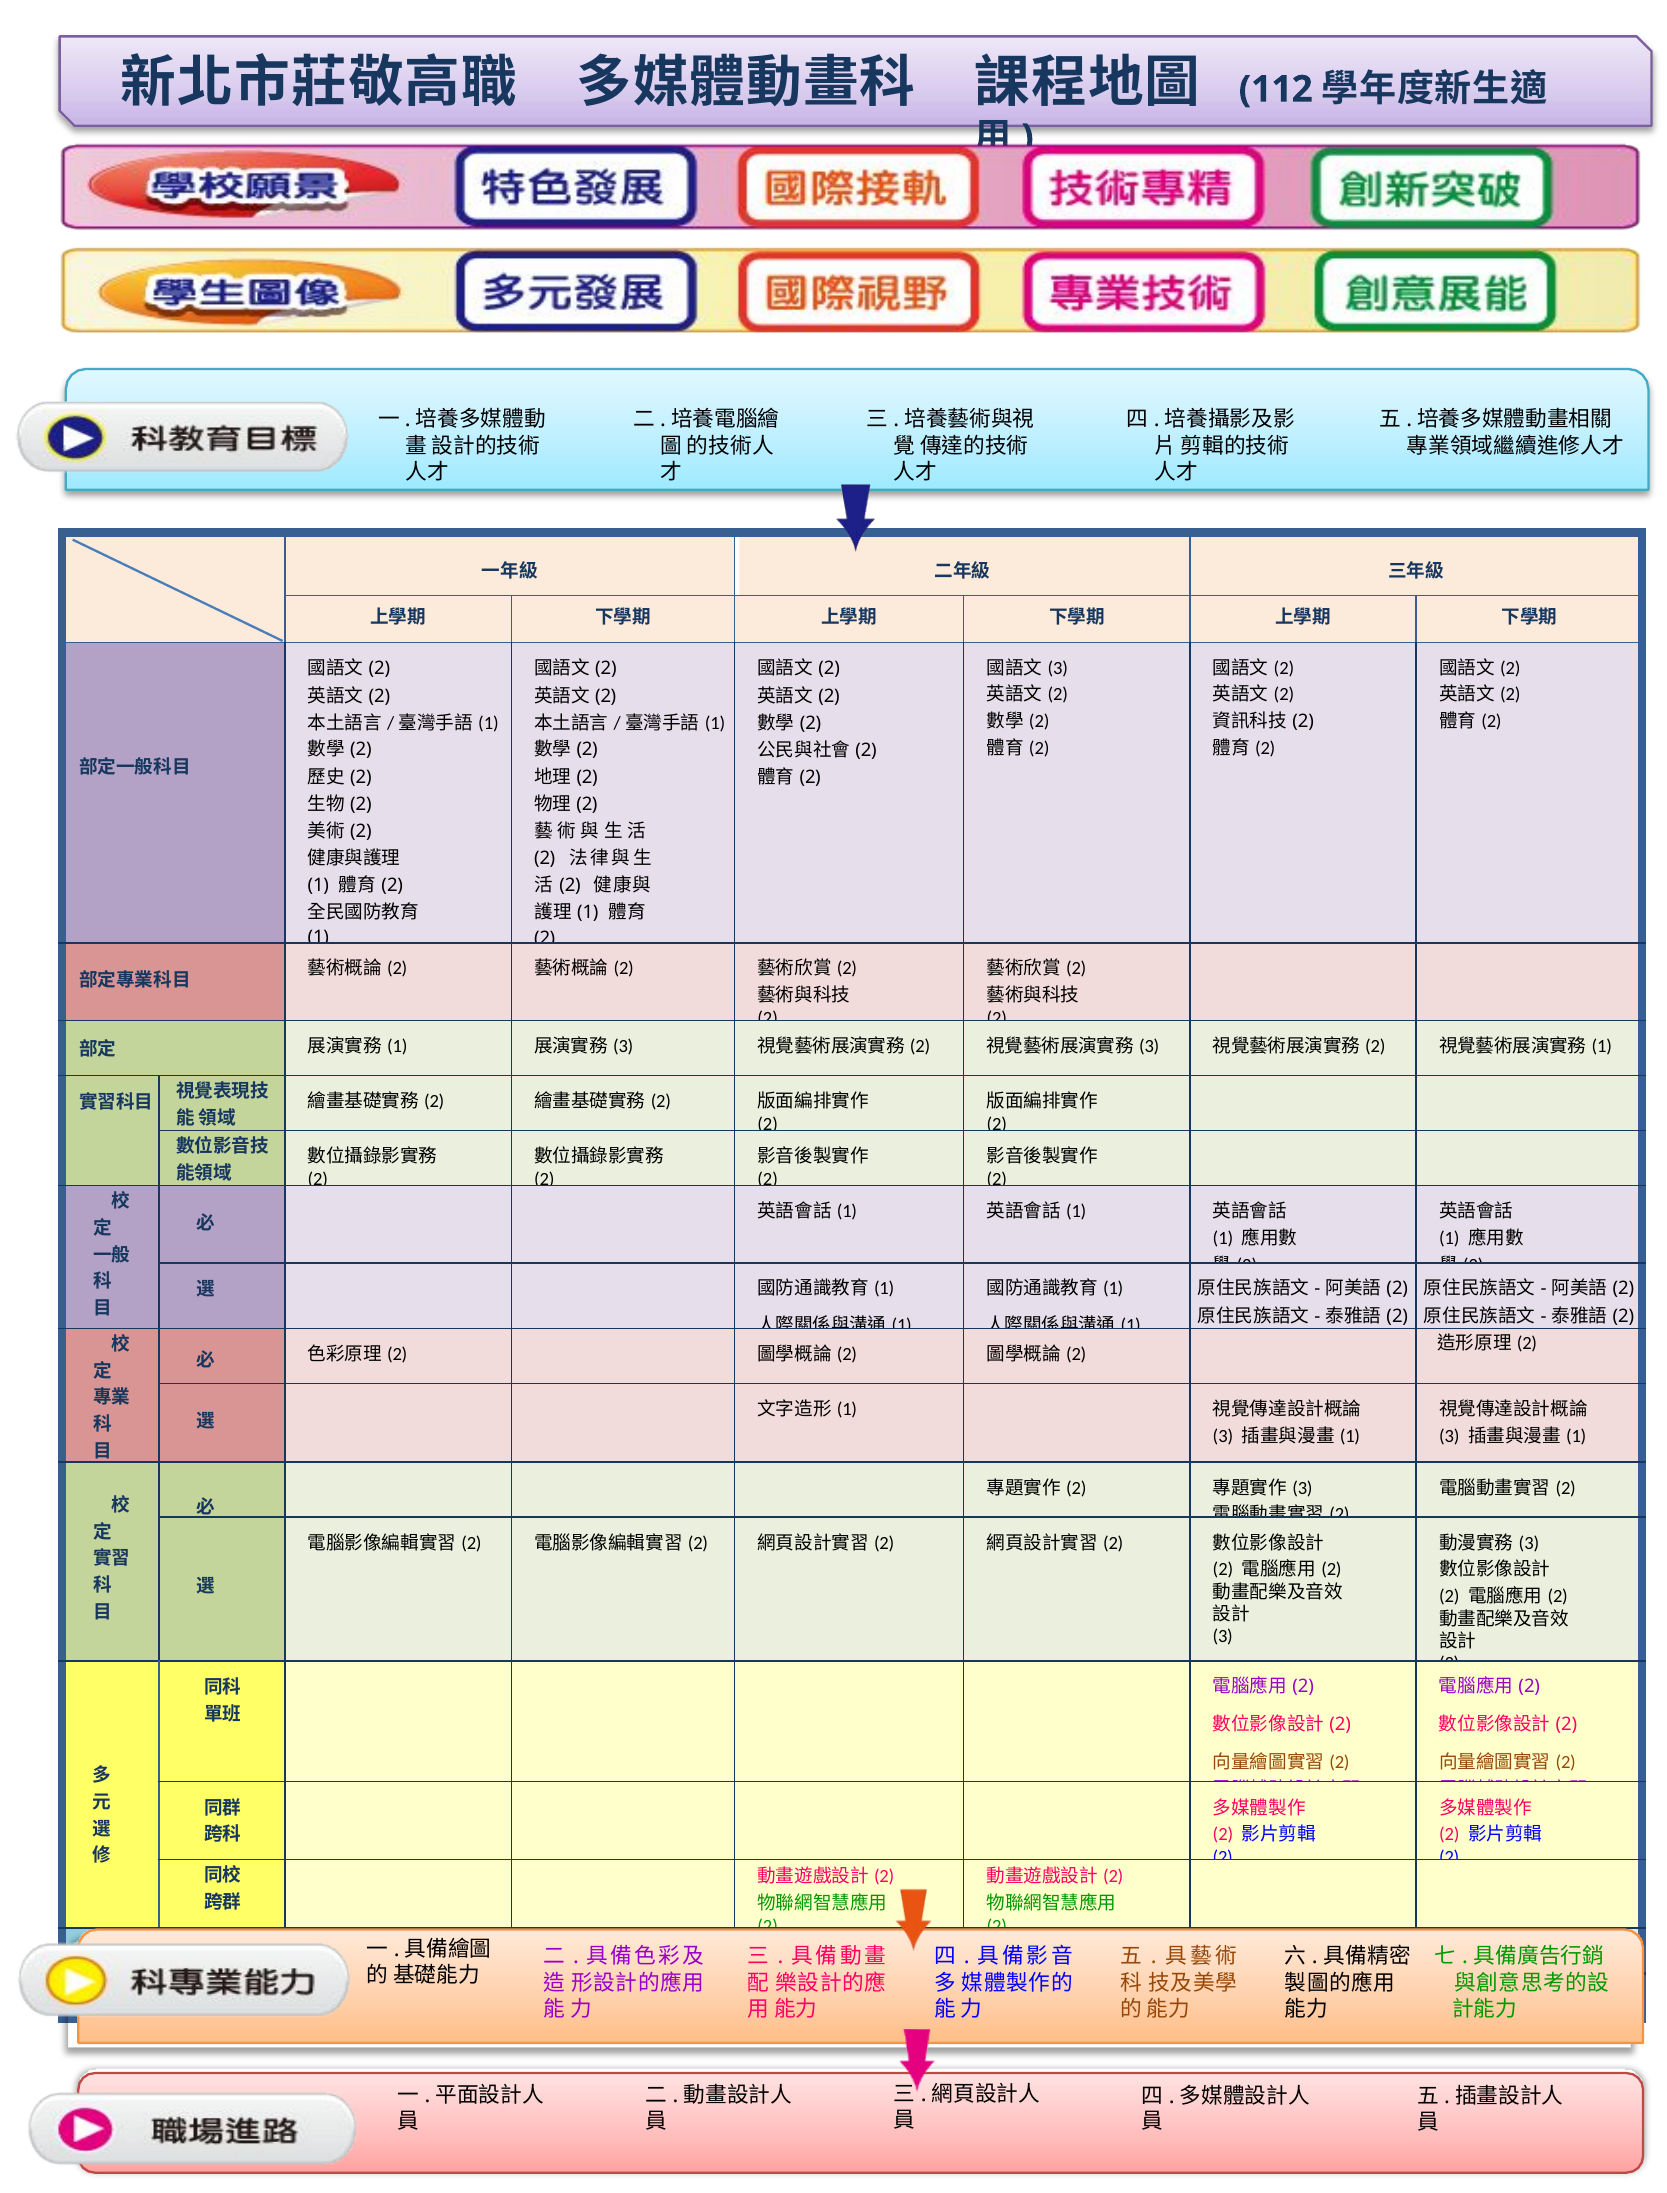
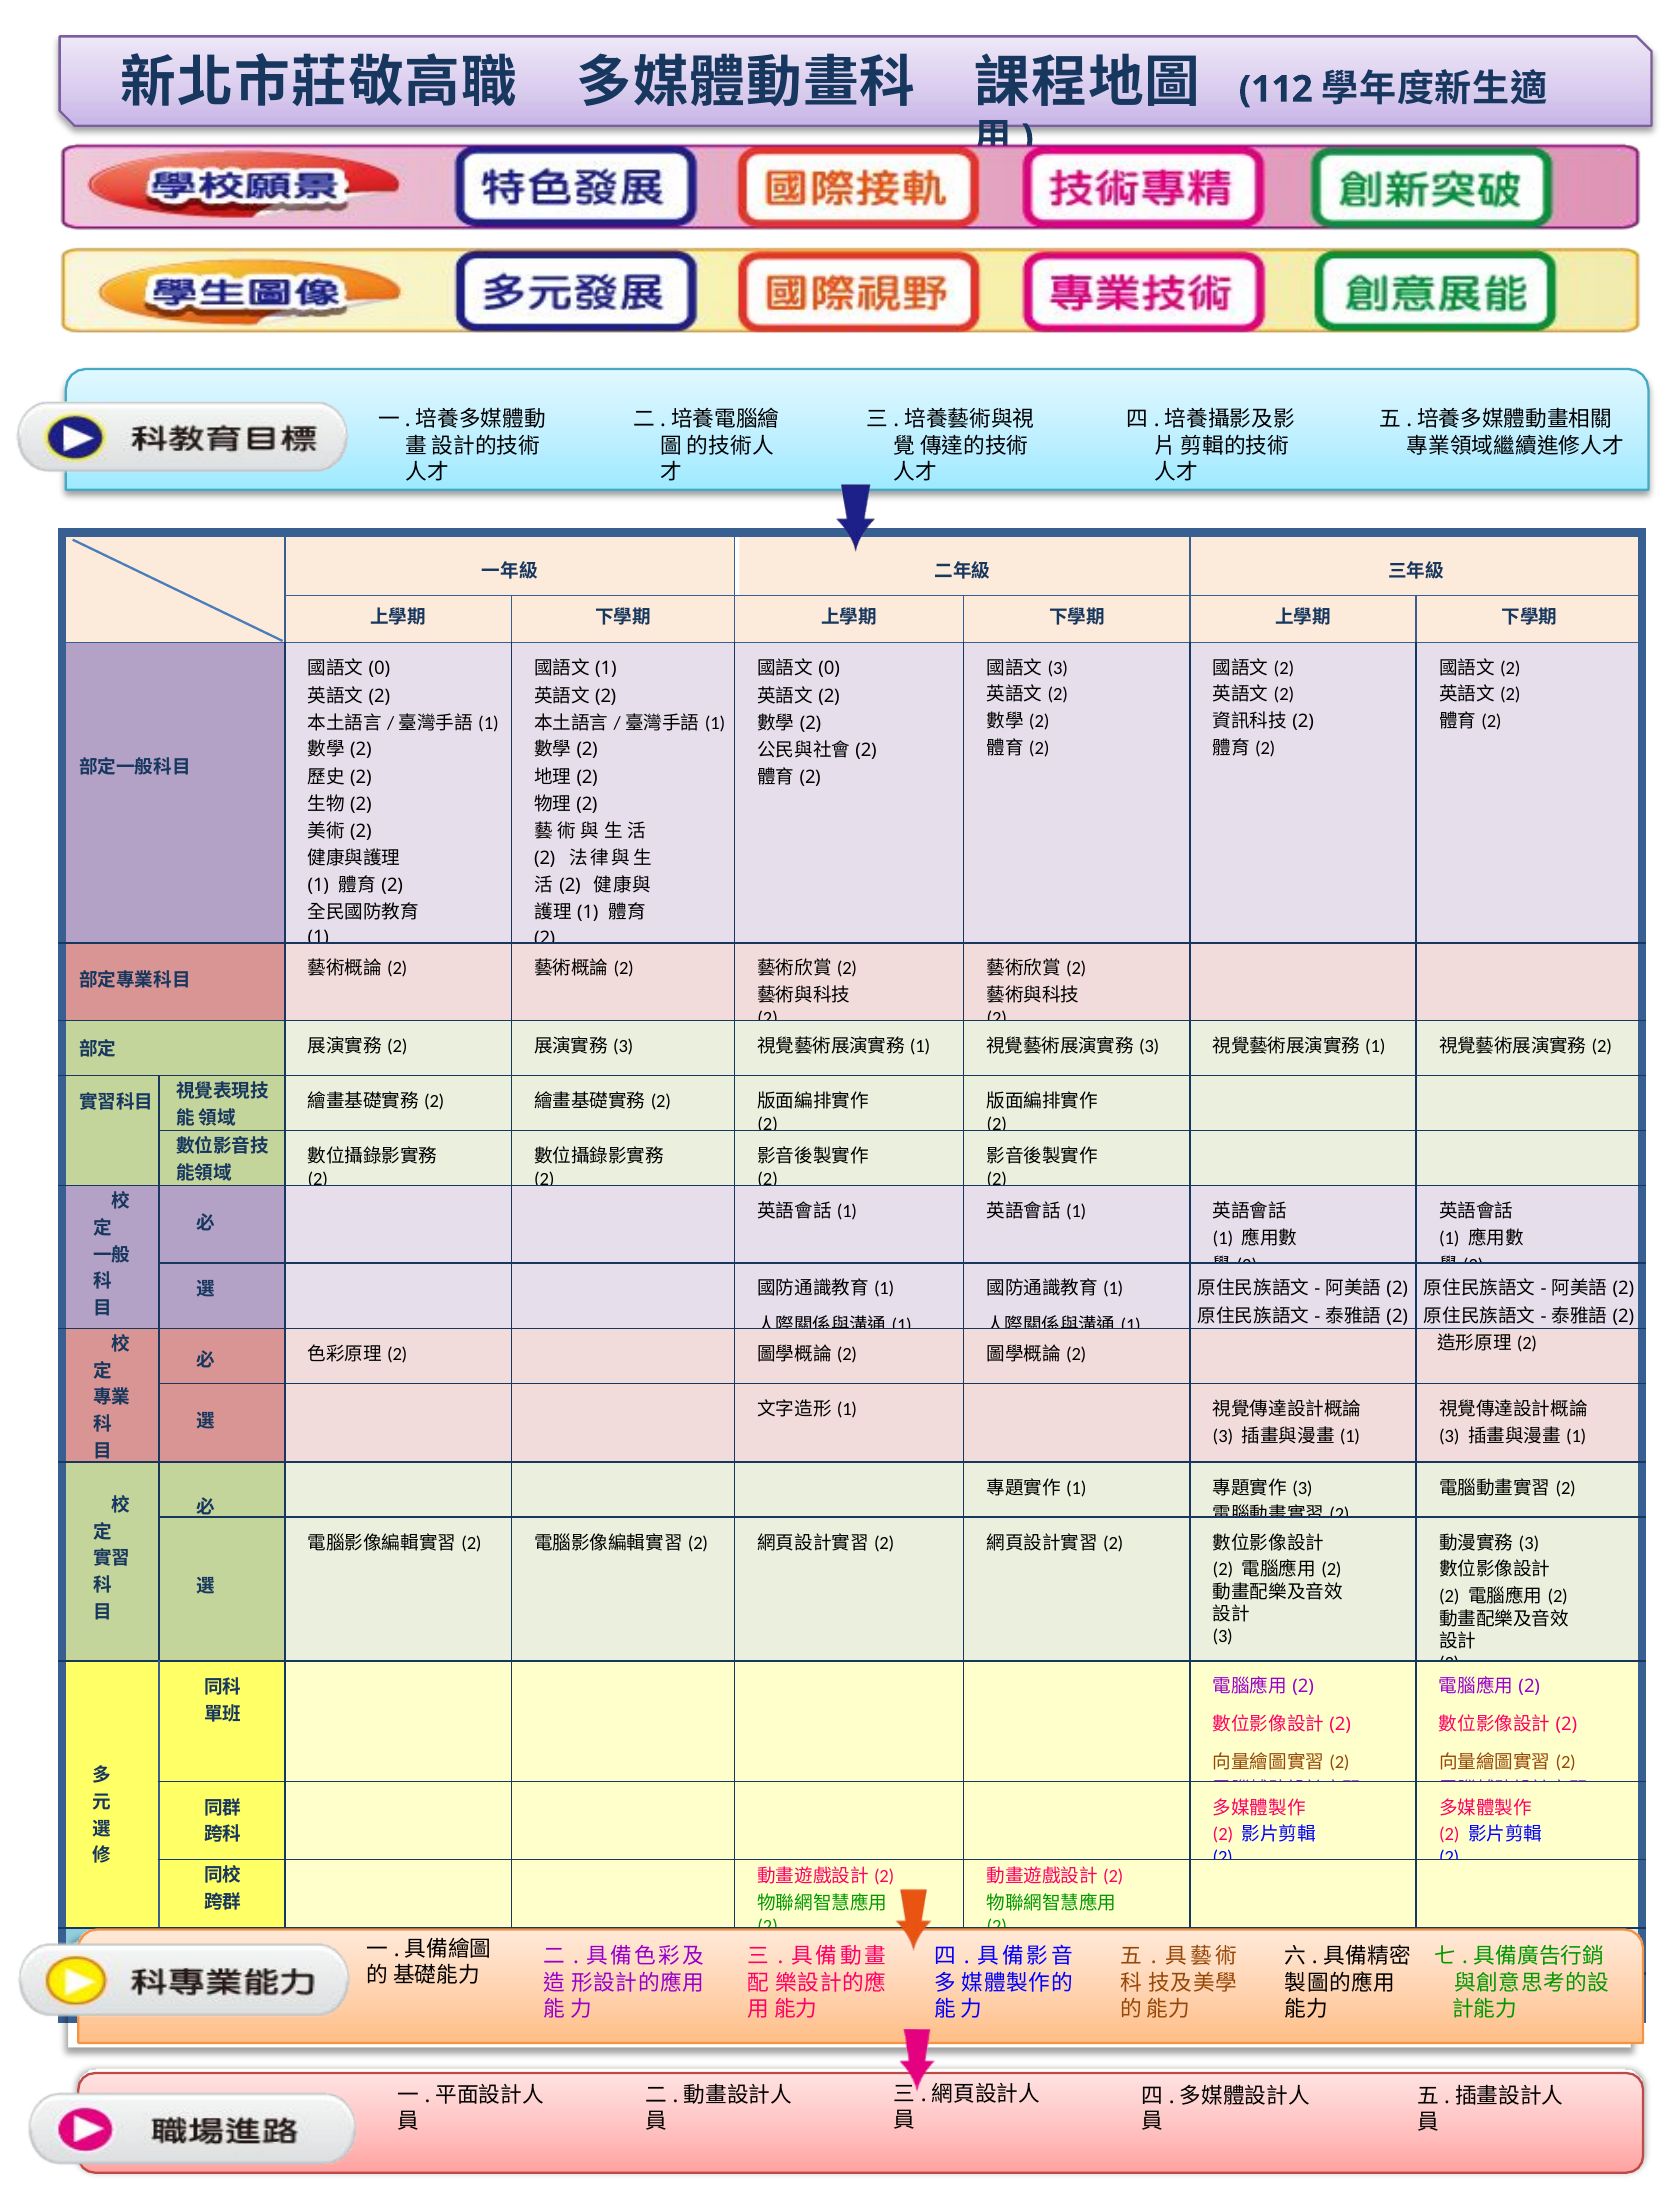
2 at (379, 669): 2 -> 0
2 at (606, 669): 2 -> 1
2 at (829, 669): 2 -> 0
1 at (397, 1046): 1 -> 2
2 at (920, 1046): 2 -> 1
2 at (1375, 1046): 2 -> 1
1 at (1602, 1046): 1 -> 2
2 at (1076, 1488): 2 -> 1
